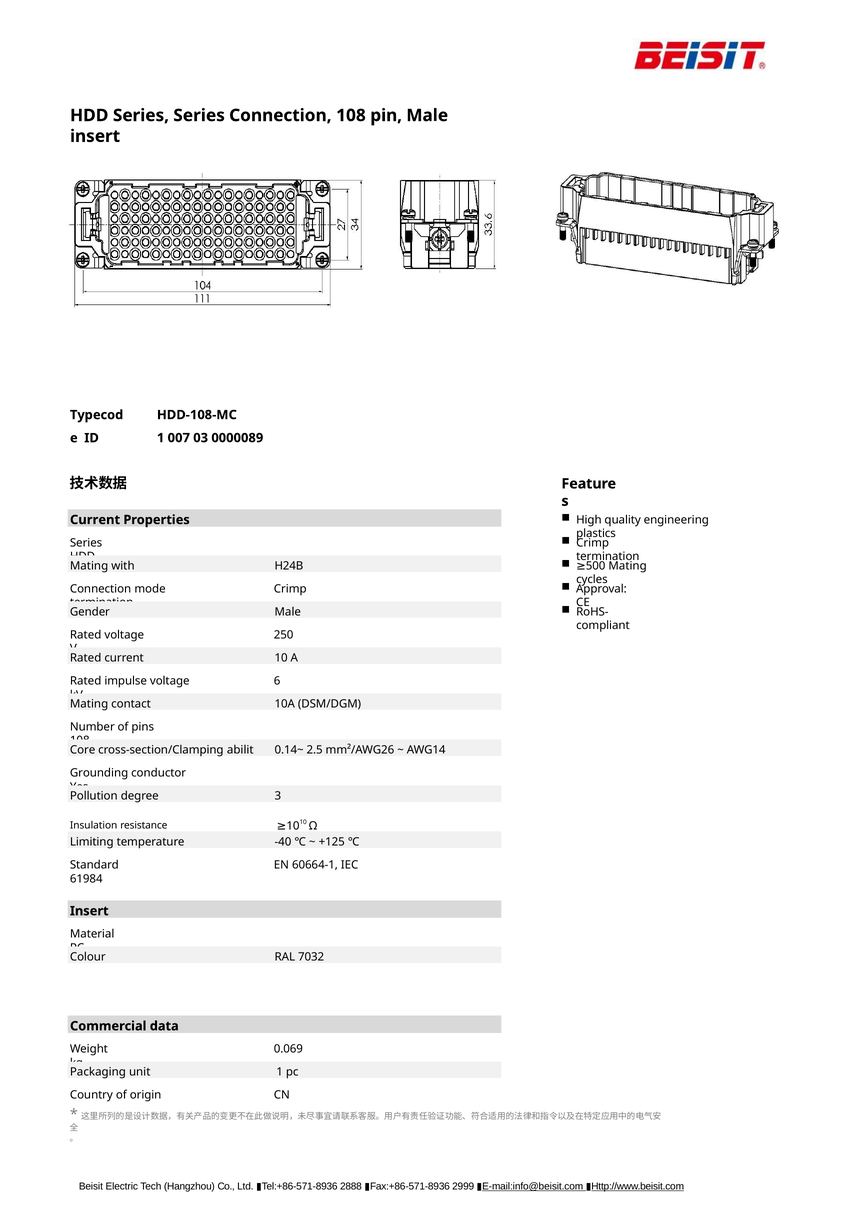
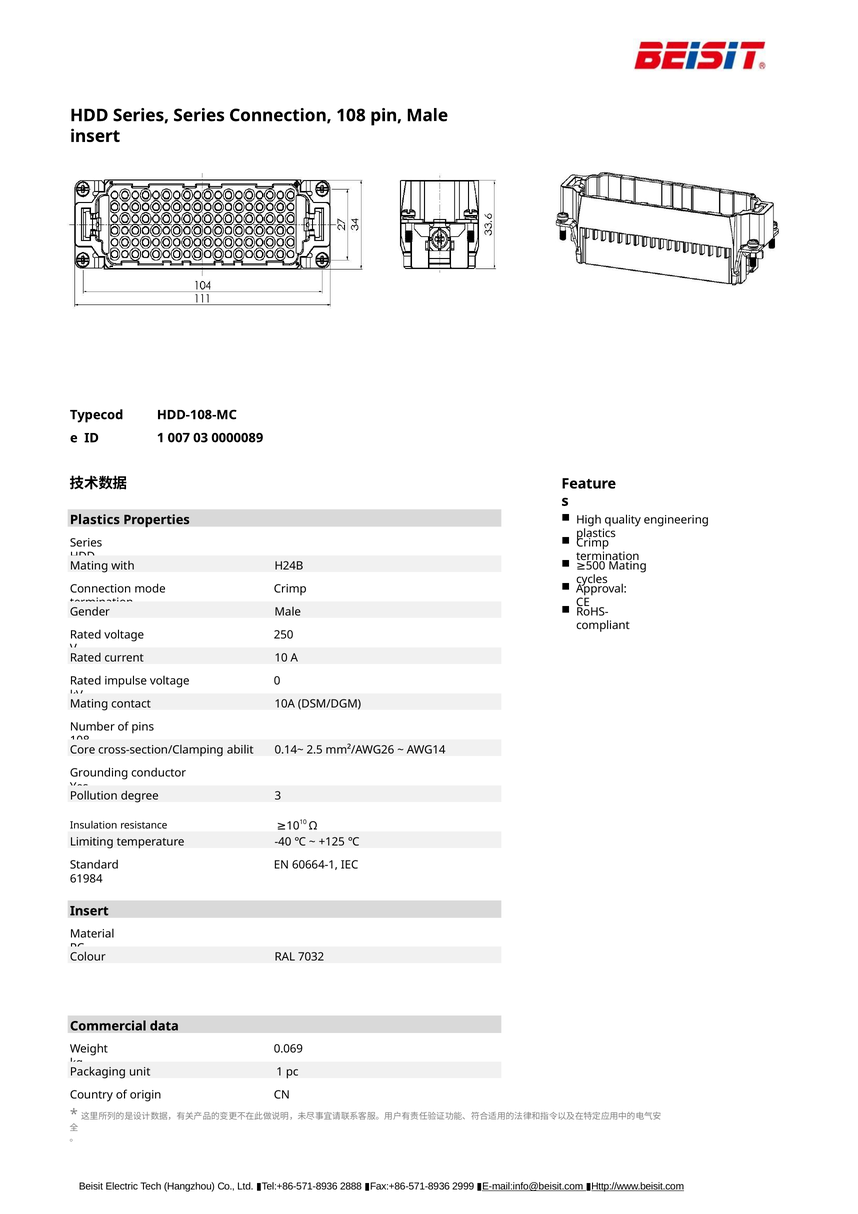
Current at (95, 520): Current -> Plastics
6: 6 -> 0
